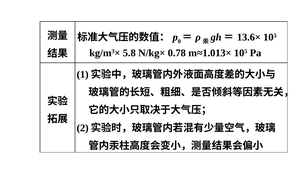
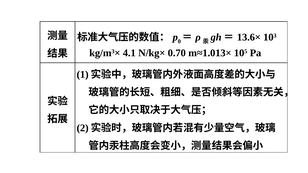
5.8: 5.8 -> 4.1
0.78: 0.78 -> 0.70
